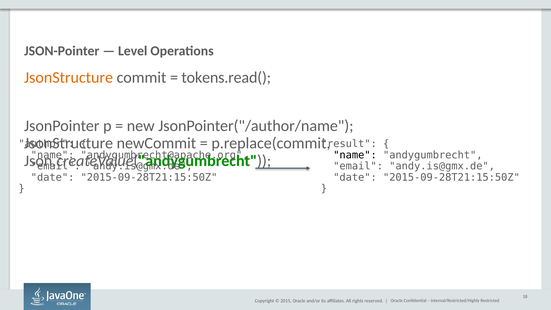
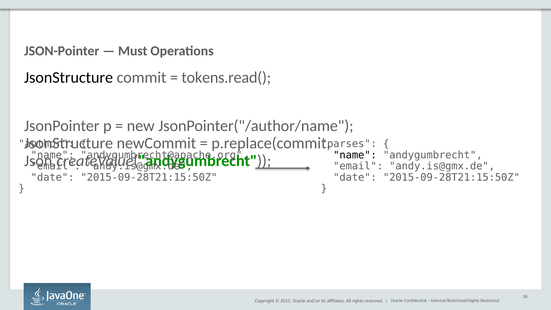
Level: Level -> Must
JsonStructure at (69, 77) colour: orange -> black
result: result -> parses
